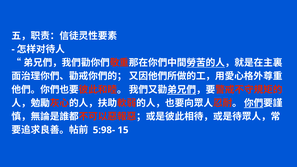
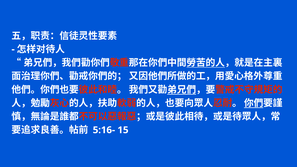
5:98-: 5:98- -> 5:16-
